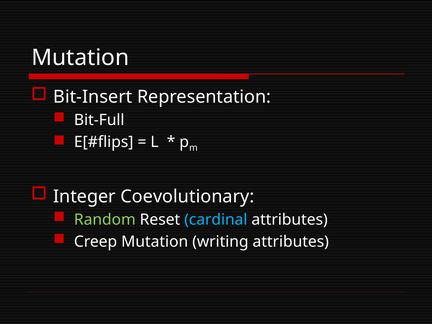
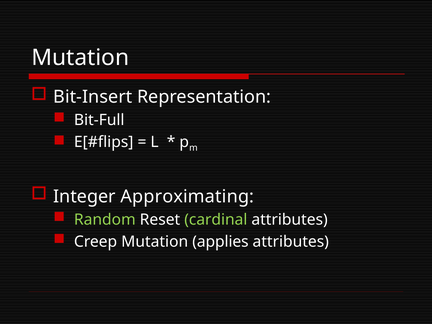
Coevolutionary: Coevolutionary -> Approximating
cardinal colour: light blue -> light green
writing: writing -> applies
